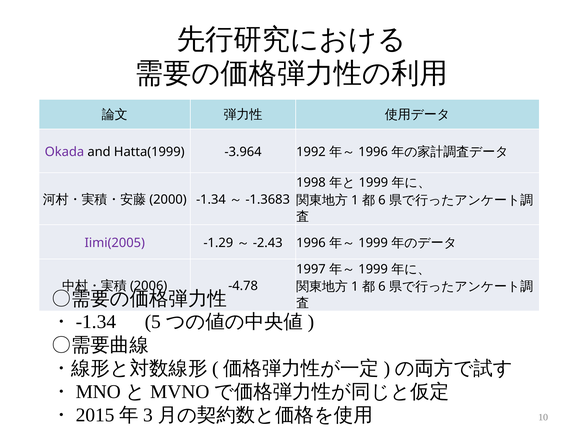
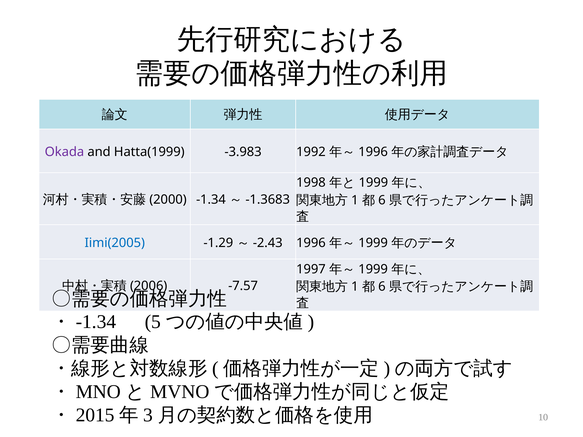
-3.964: -3.964 -> -3.983
Iimi(2005 colour: purple -> blue
-4.78: -4.78 -> -7.57
